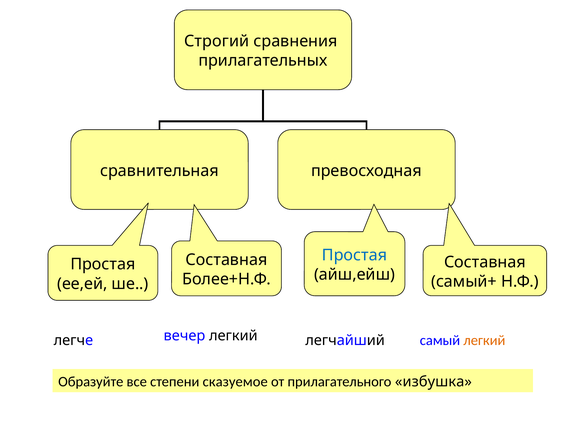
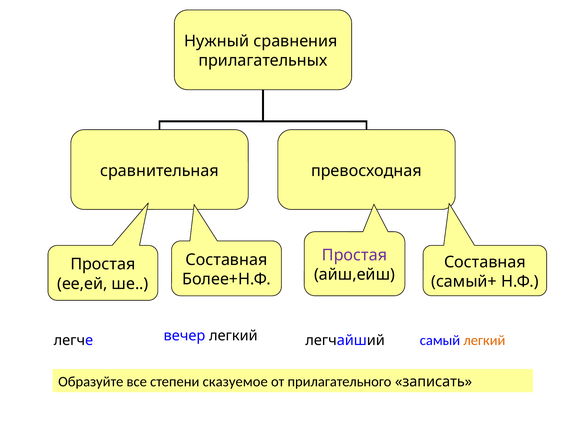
Строгий: Строгий -> Нужный
Простая at (354, 255) colour: blue -> purple
избушка: избушка -> записать
